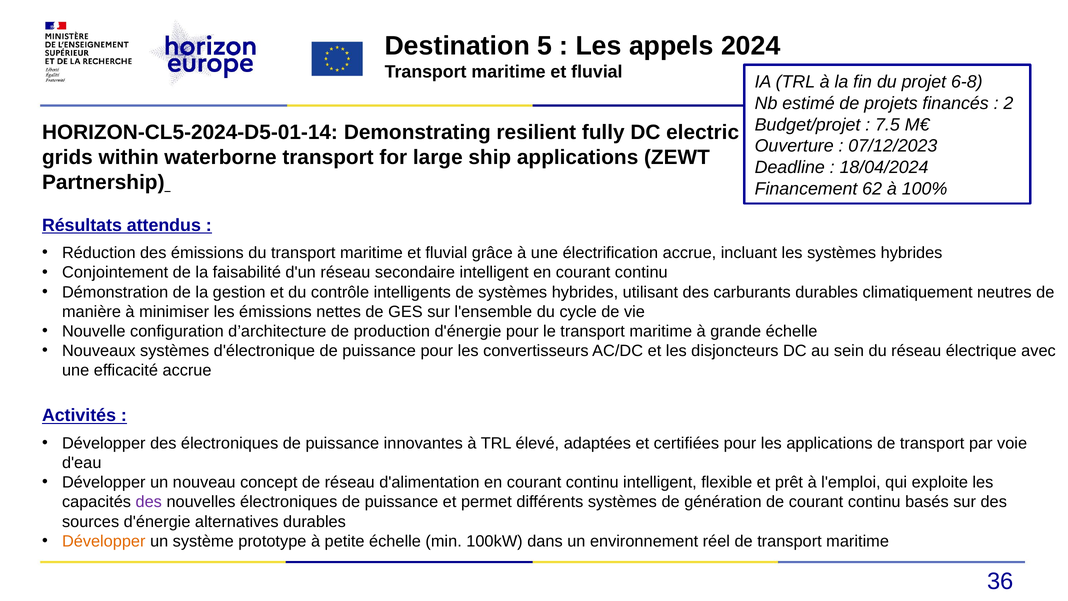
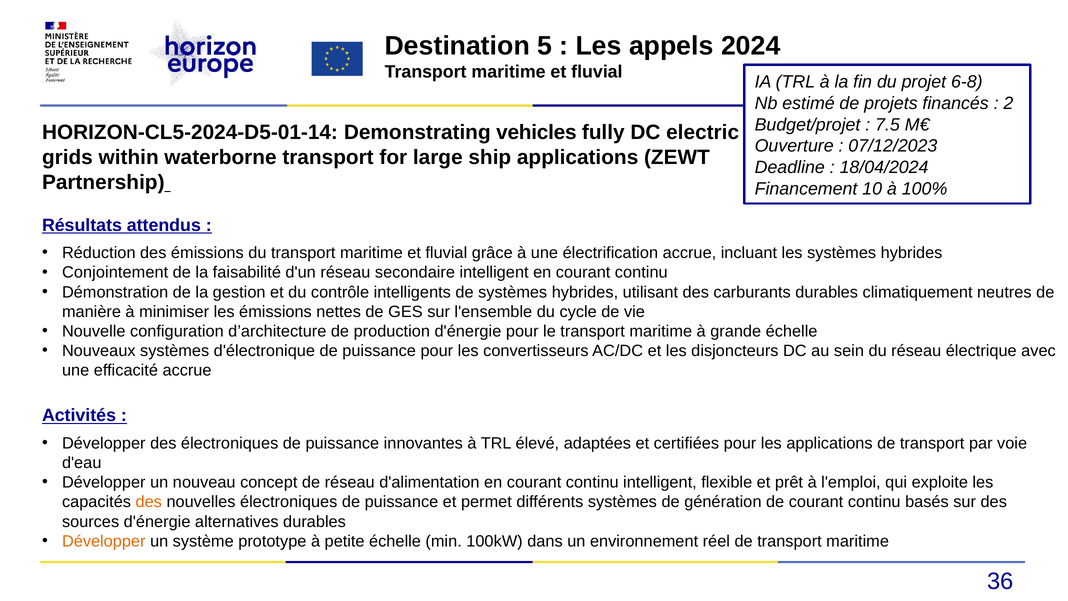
resilient: resilient -> vehicles
62: 62 -> 10
des at (149, 502) colour: purple -> orange
